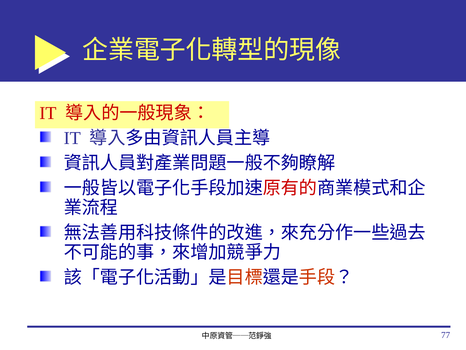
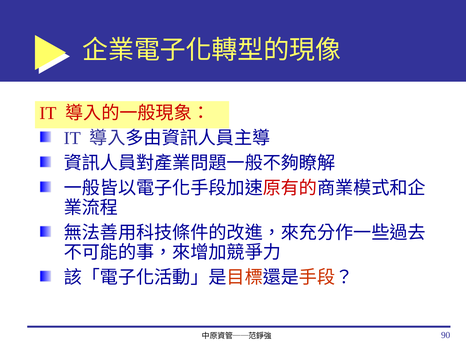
77: 77 -> 90
